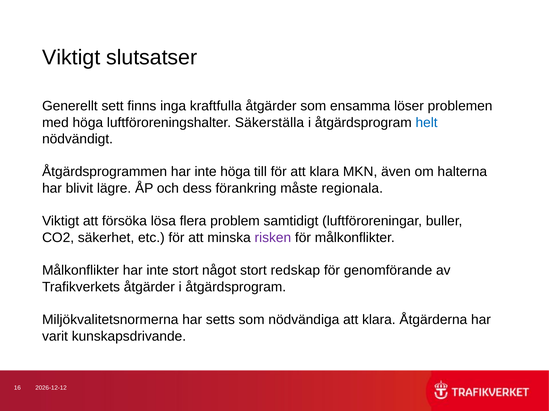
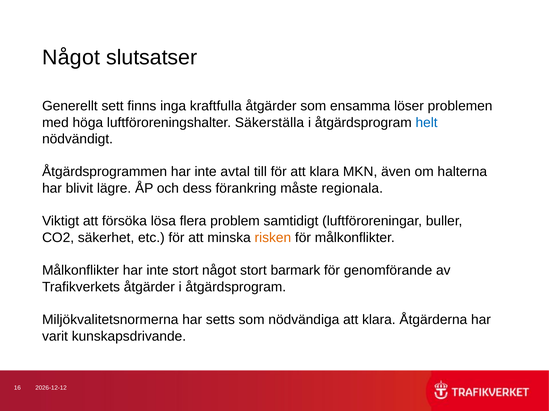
Viktigt at (71, 58): Viktigt -> Något
inte höga: höga -> avtal
risken colour: purple -> orange
redskap: redskap -> barmark
